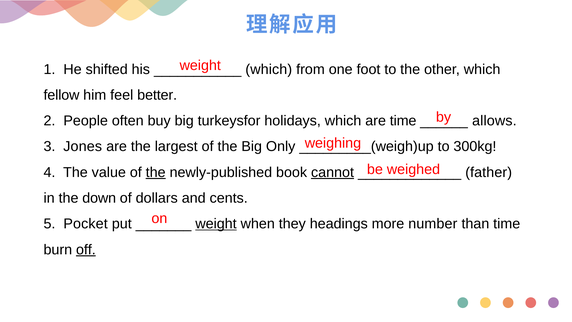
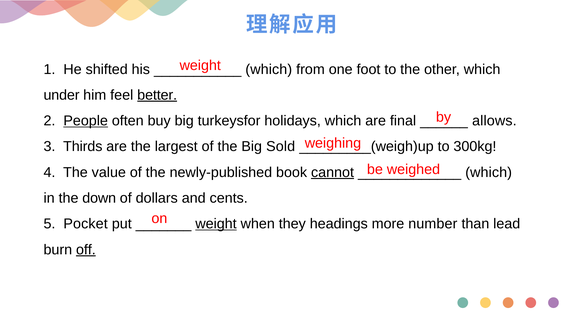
fellow: fellow -> under
better underline: none -> present
People underline: none -> present
are time: time -> final
Jones: Jones -> Thirds
Only: Only -> Sold
the at (156, 172) underline: present -> none
father at (489, 172): father -> which
than time: time -> lead
